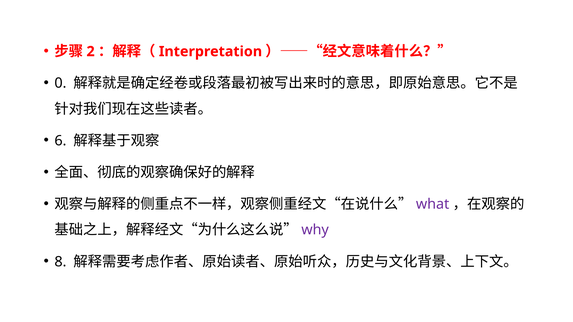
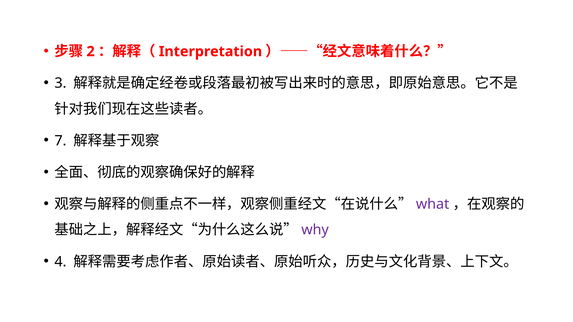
0: 0 -> 3
6: 6 -> 7
8: 8 -> 4
